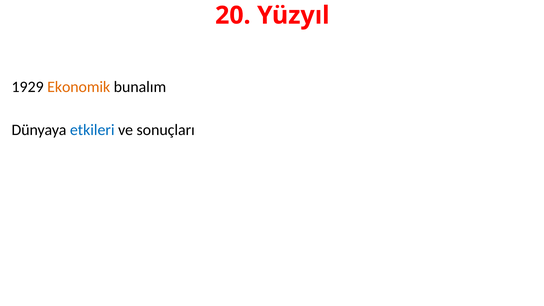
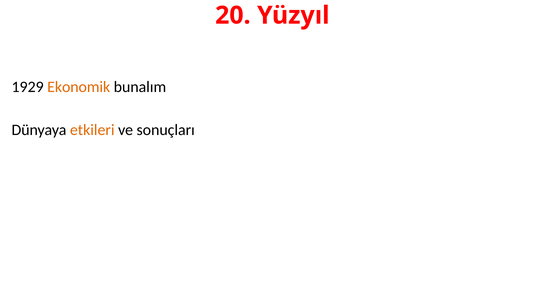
etkileri colour: blue -> orange
